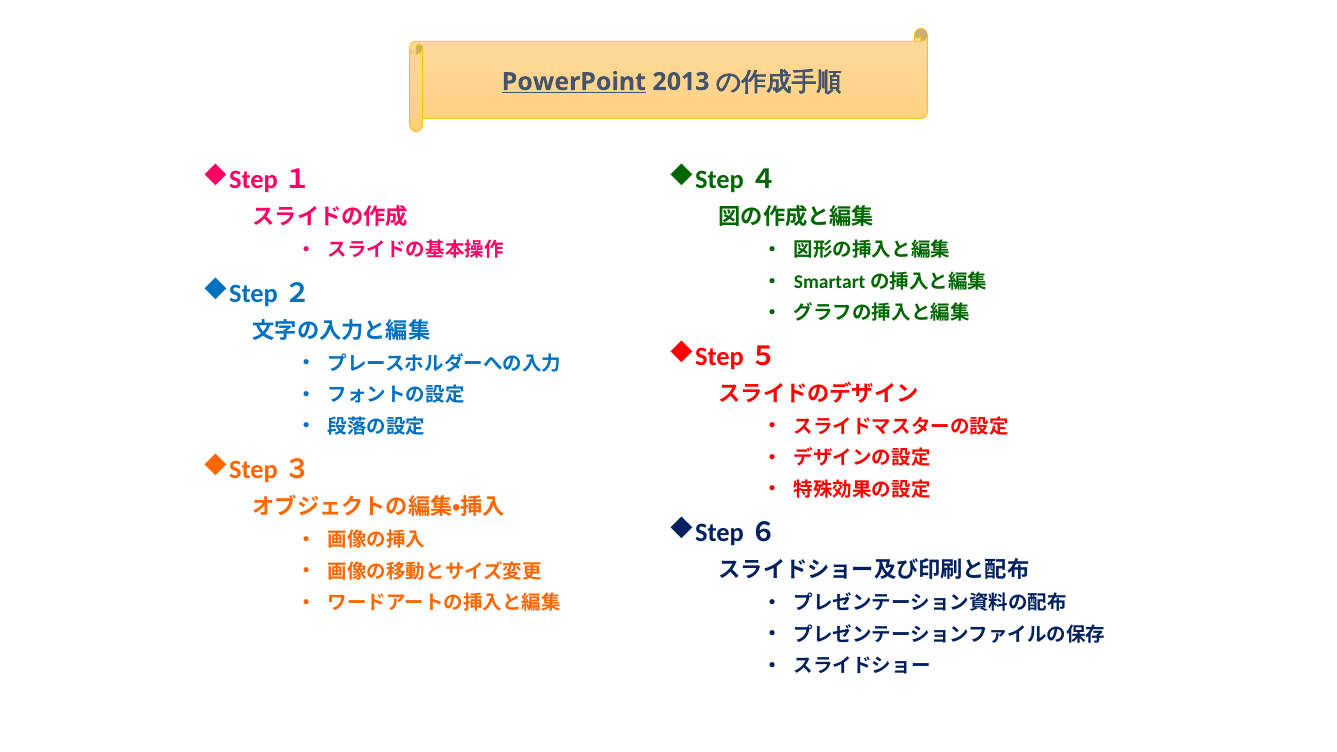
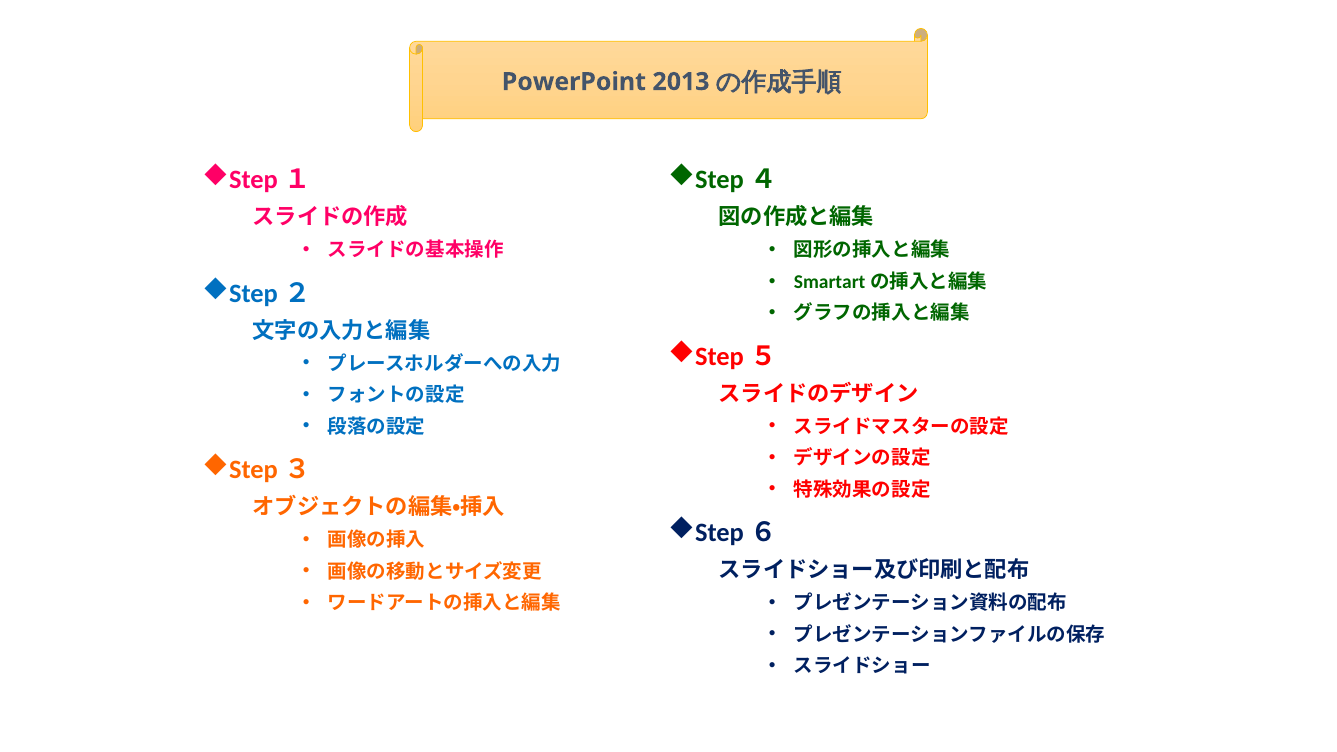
PowerPoint underline: present -> none
